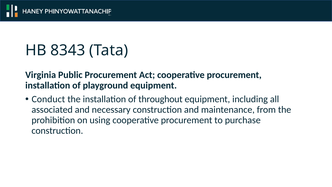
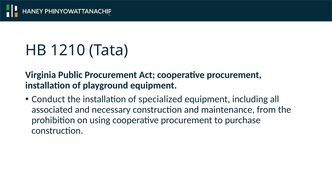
8343: 8343 -> 1210
throughout: throughout -> specialized
